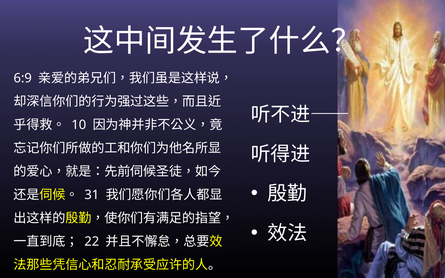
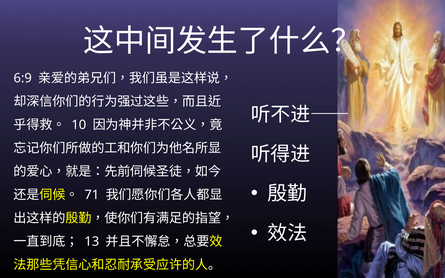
31: 31 -> 71
22: 22 -> 13
